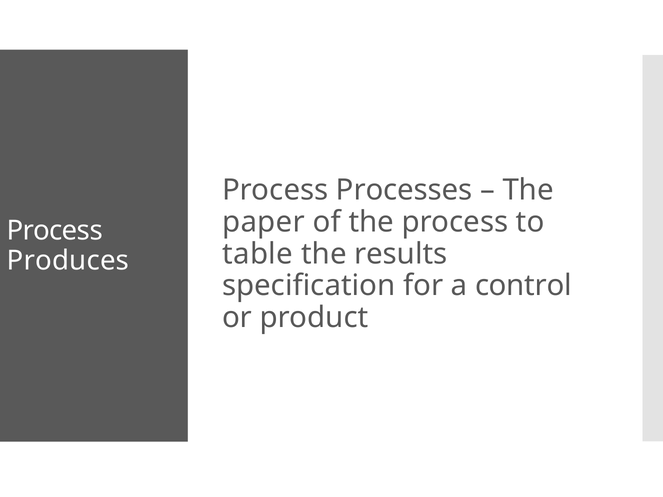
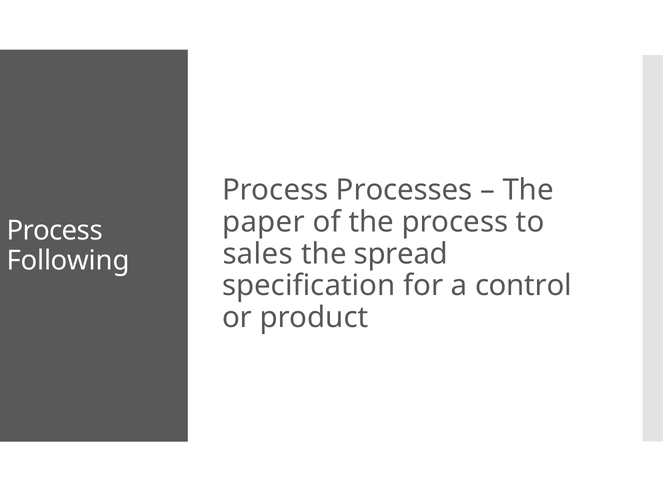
table: table -> sales
results: results -> spread
Produces: Produces -> Following
